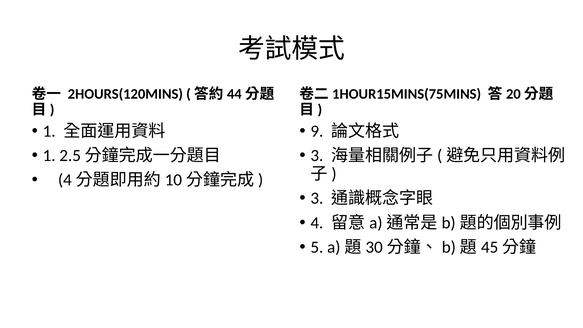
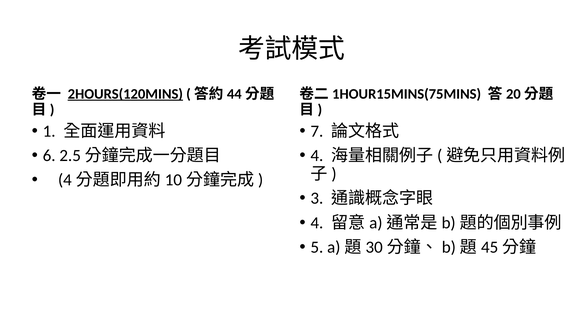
2HOURS(120MINS underline: none -> present
9: 9 -> 7
1 at (49, 156): 1 -> 6
3 at (317, 156): 3 -> 4
